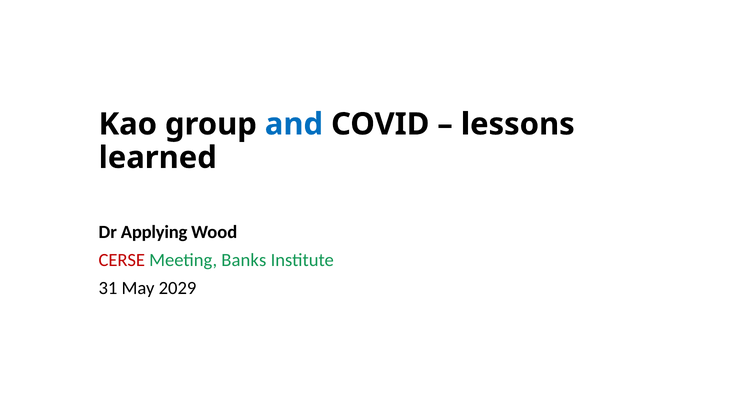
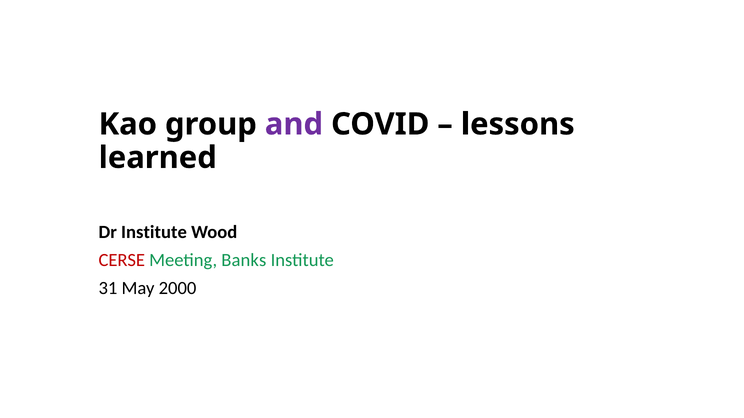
and colour: blue -> purple
Dr Applying: Applying -> Institute
2029: 2029 -> 2000
